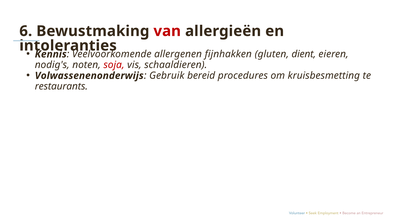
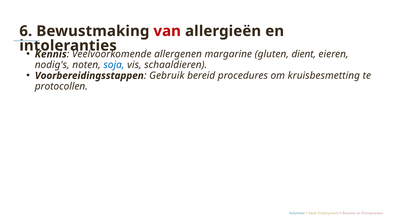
fijnhakken: fijnhakken -> margarine
soja colour: red -> blue
Volwassenenonderwijs: Volwassenenonderwijs -> Voorbereidingsstappen
restaurants: restaurants -> protocollen
